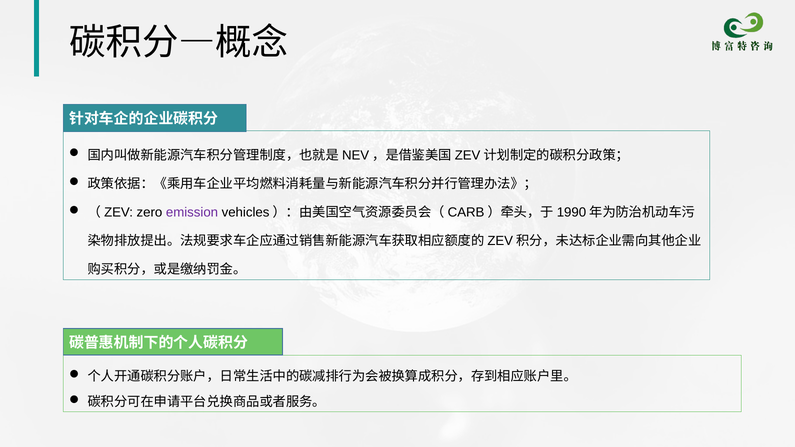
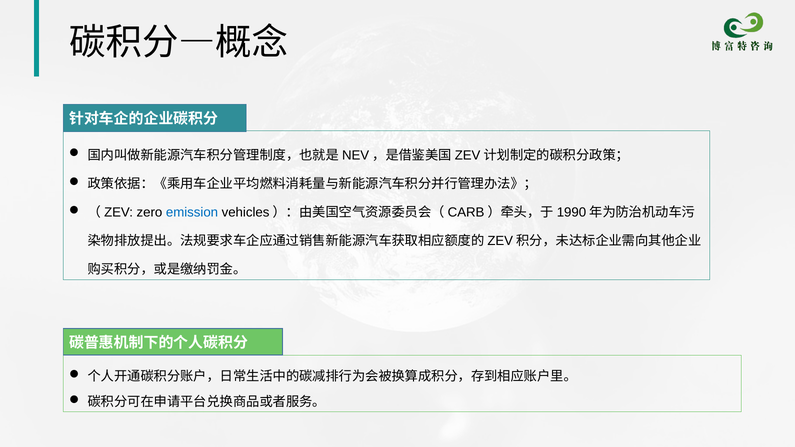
emission colour: purple -> blue
